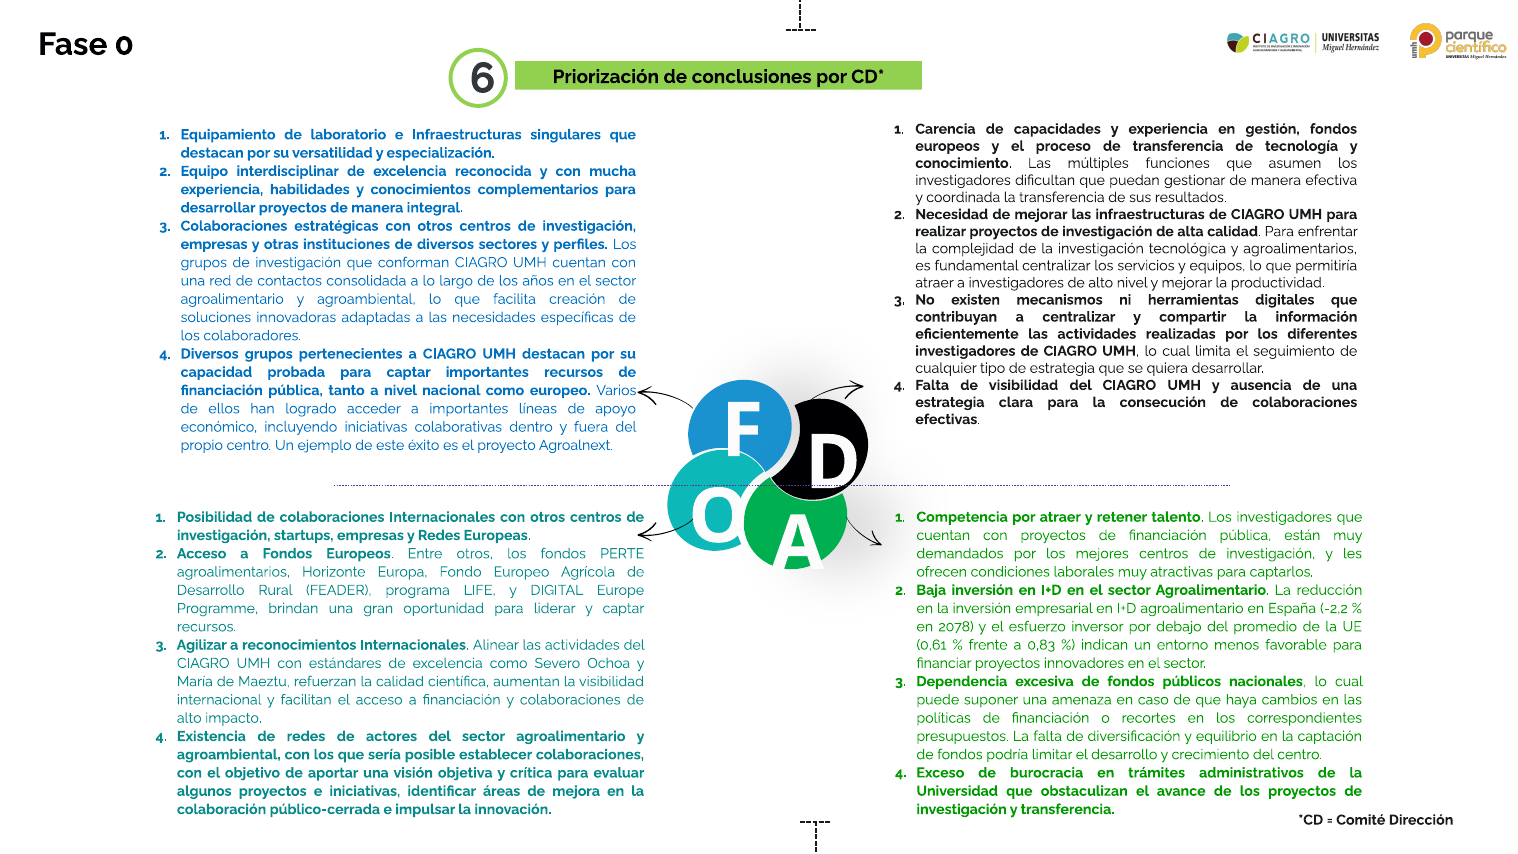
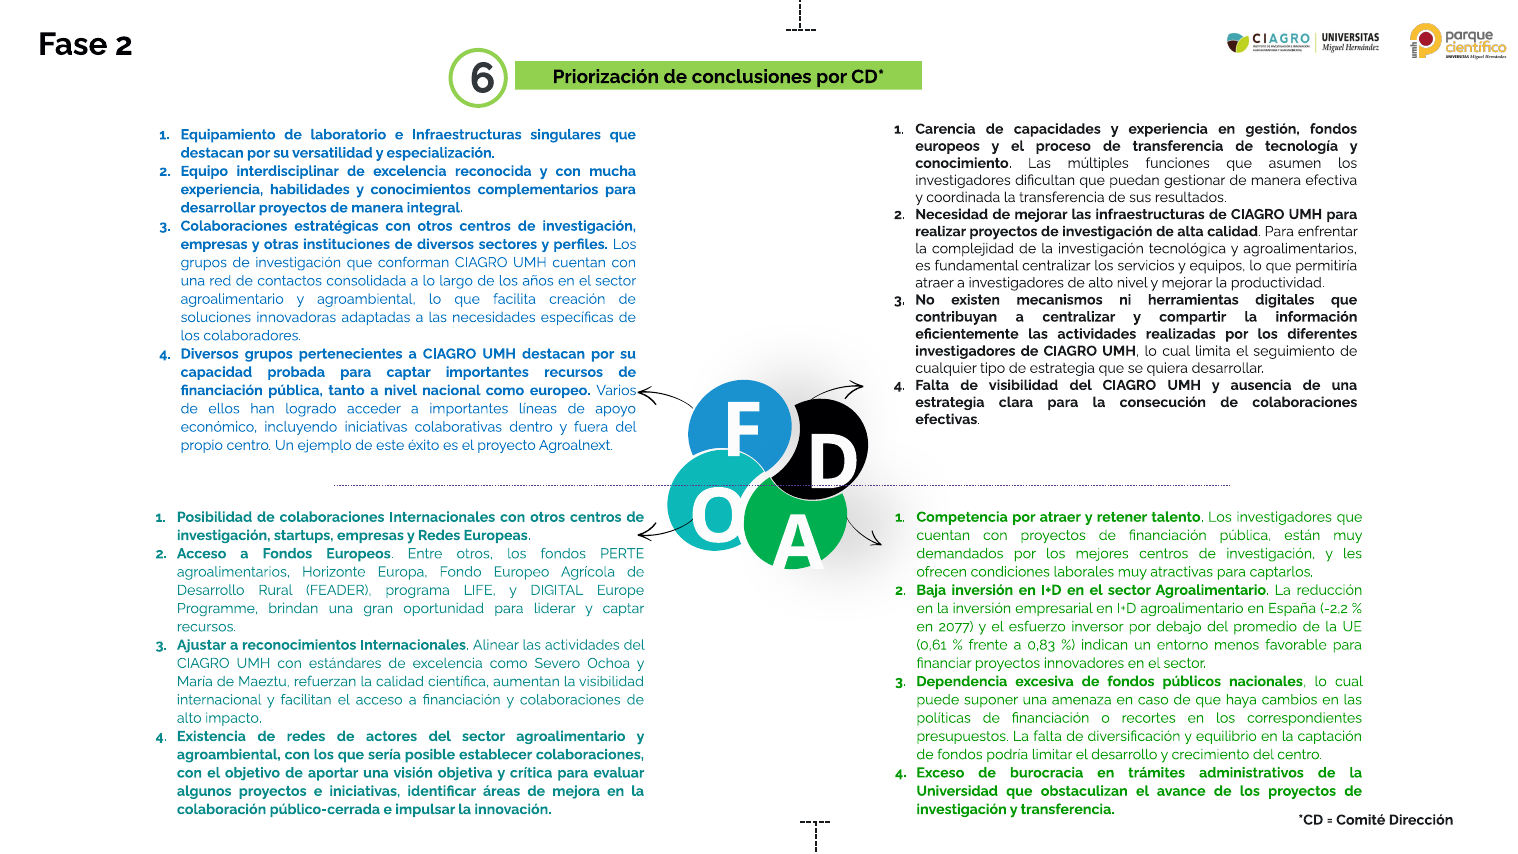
Fase 0: 0 -> 2
2078: 2078 -> 2077
Agilizar: Agilizar -> Ajustar
